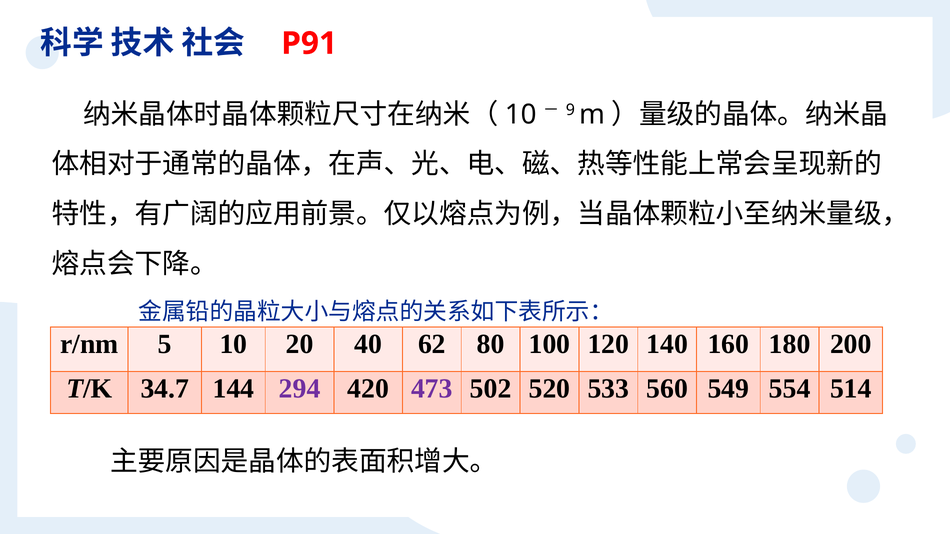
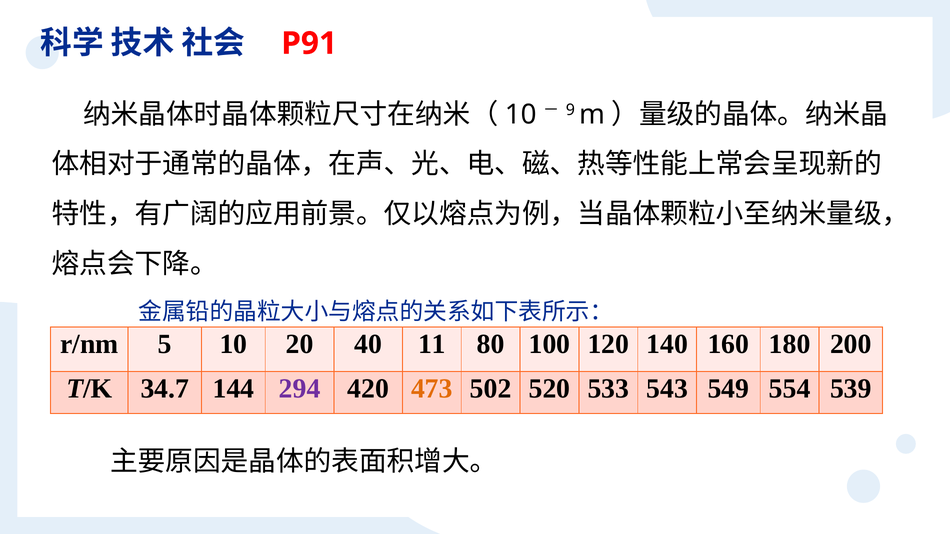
62: 62 -> 11
473 colour: purple -> orange
560: 560 -> 543
514: 514 -> 539
